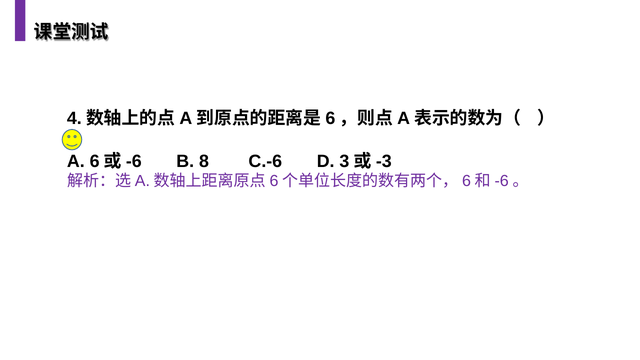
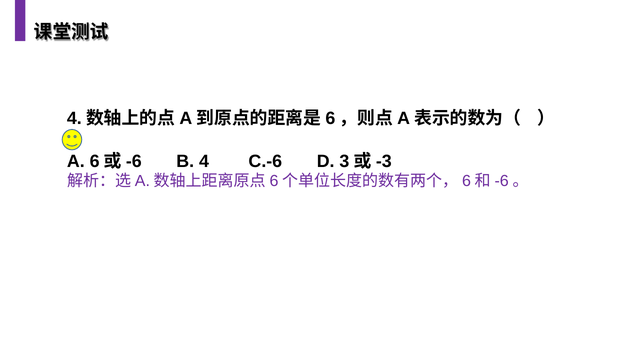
8: 8 -> 4
